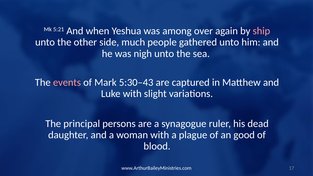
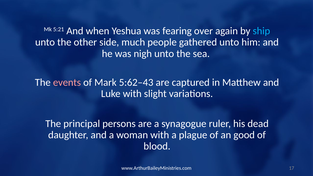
among: among -> fearing
ship colour: pink -> light blue
5:30–43: 5:30–43 -> 5:62–43
